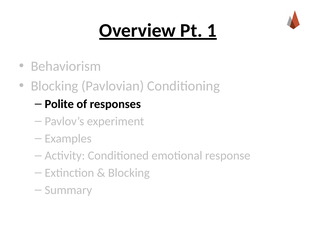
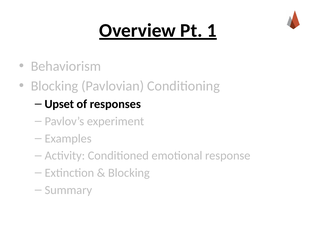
Polite: Polite -> Upset
